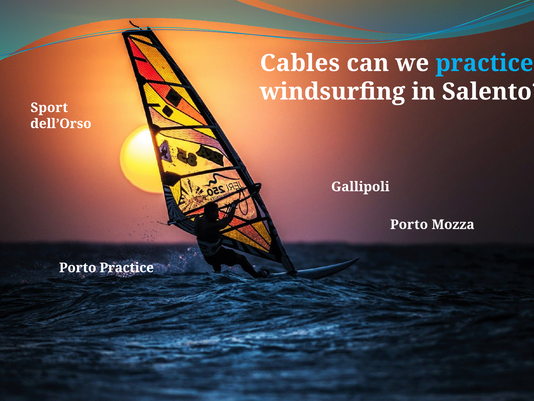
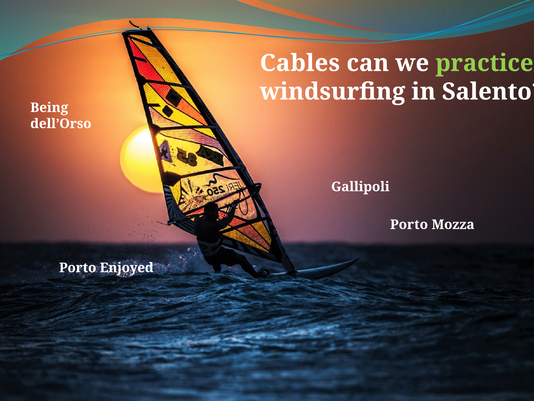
practice at (484, 63) colour: light blue -> light green
Sport: Sport -> Being
Porto Practice: Practice -> Enjoyed
